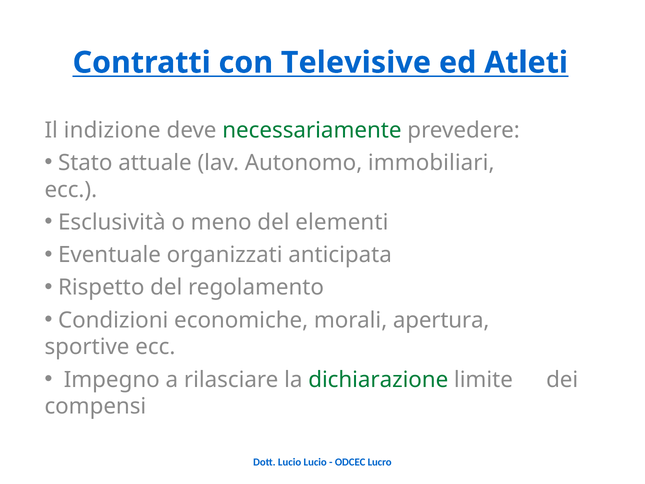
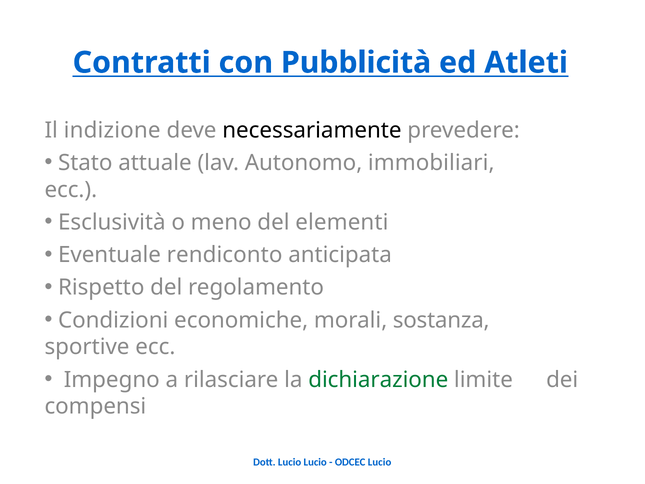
Televisive: Televisive -> Pubblicità
necessariamente colour: green -> black
organizzati: organizzati -> rendiconto
apertura: apertura -> sostanza
ODCEC Lucro: Lucro -> Lucio
